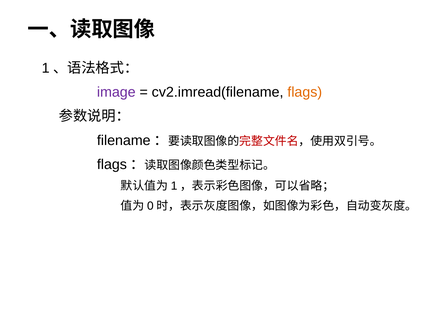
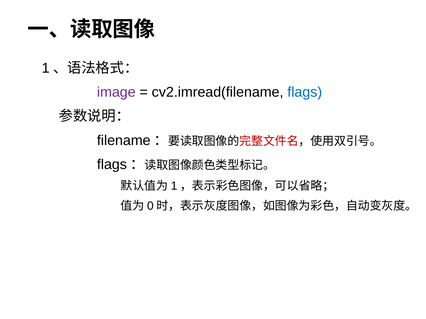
flags colour: orange -> blue
